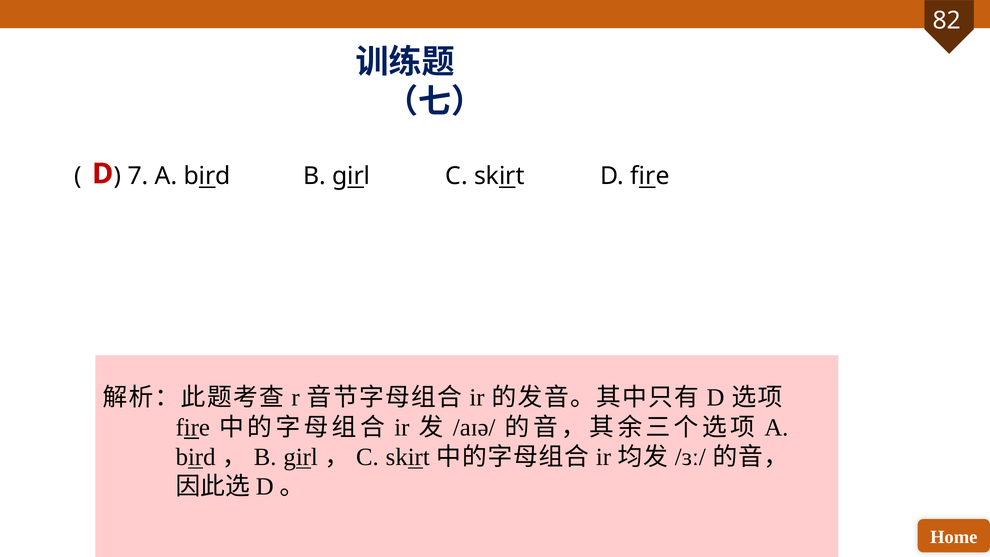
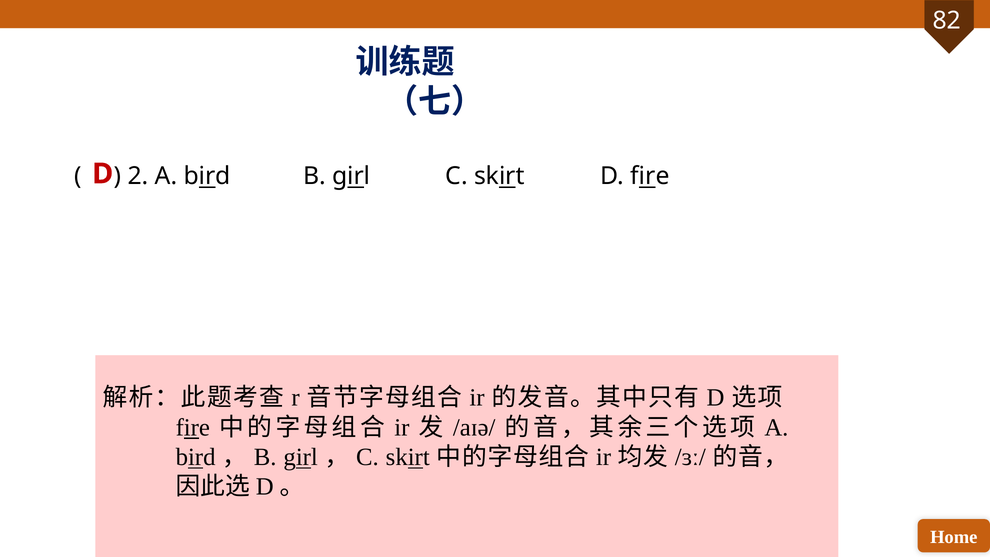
7: 7 -> 2
